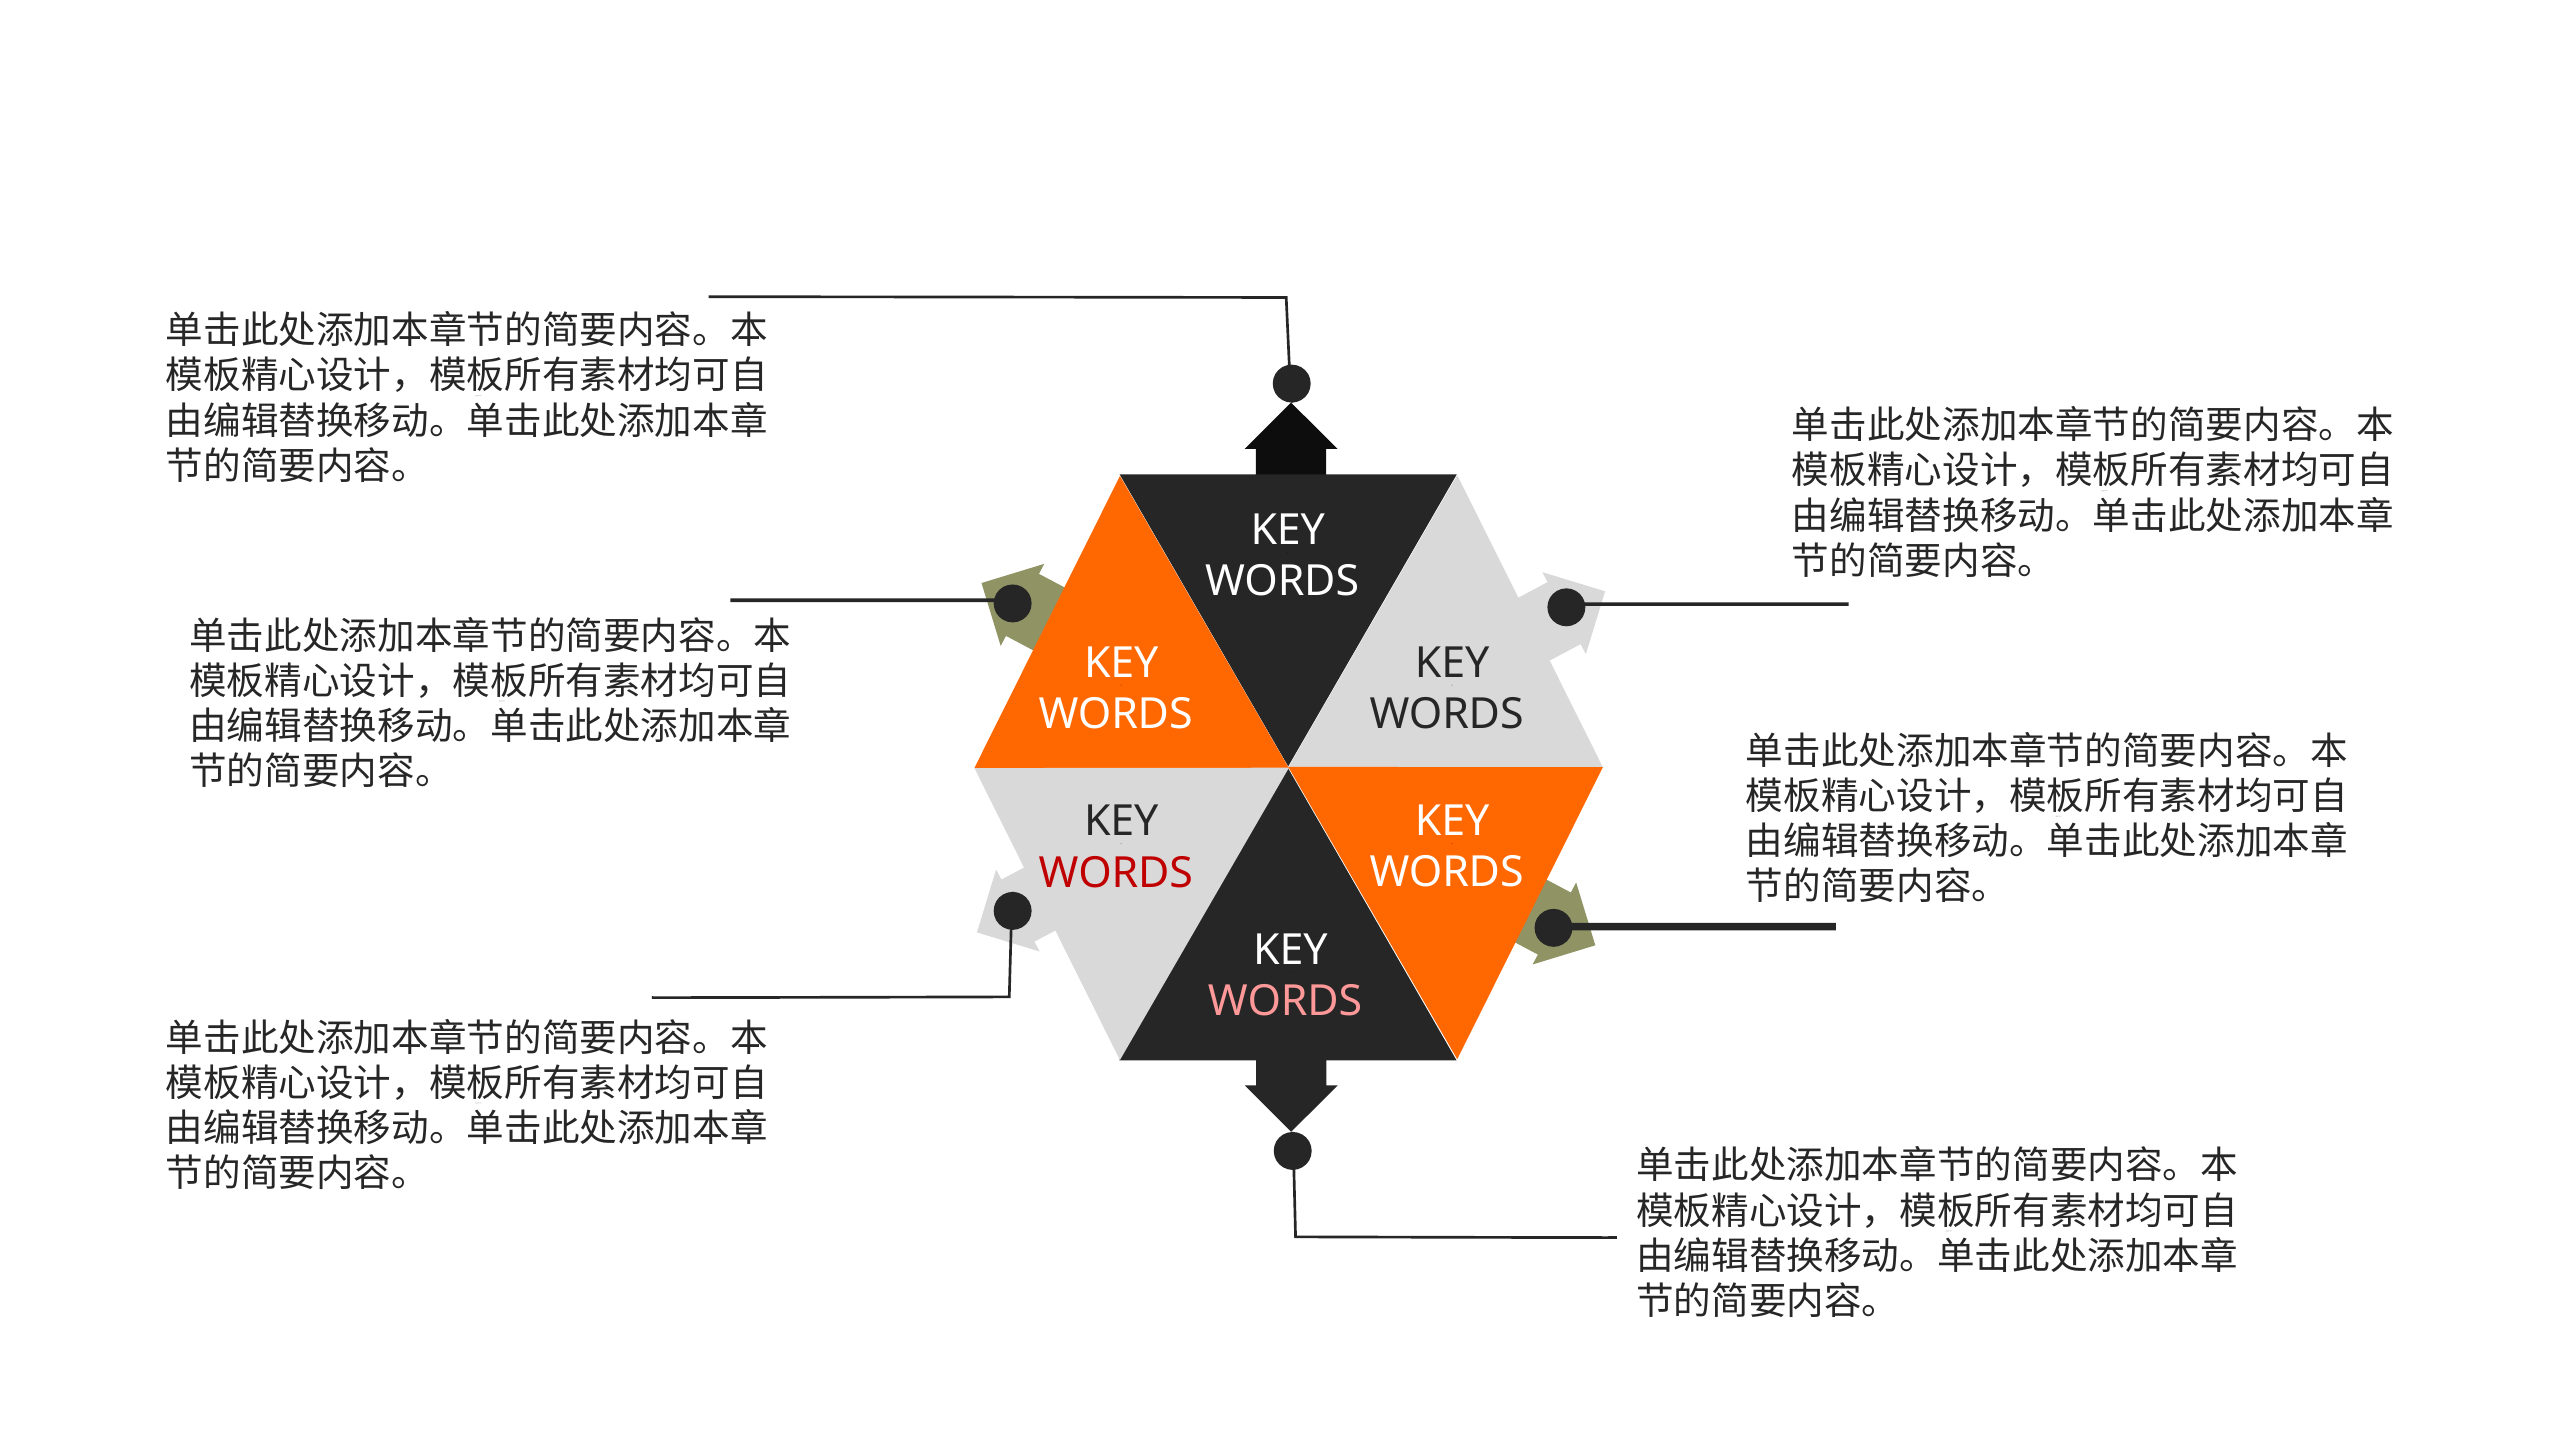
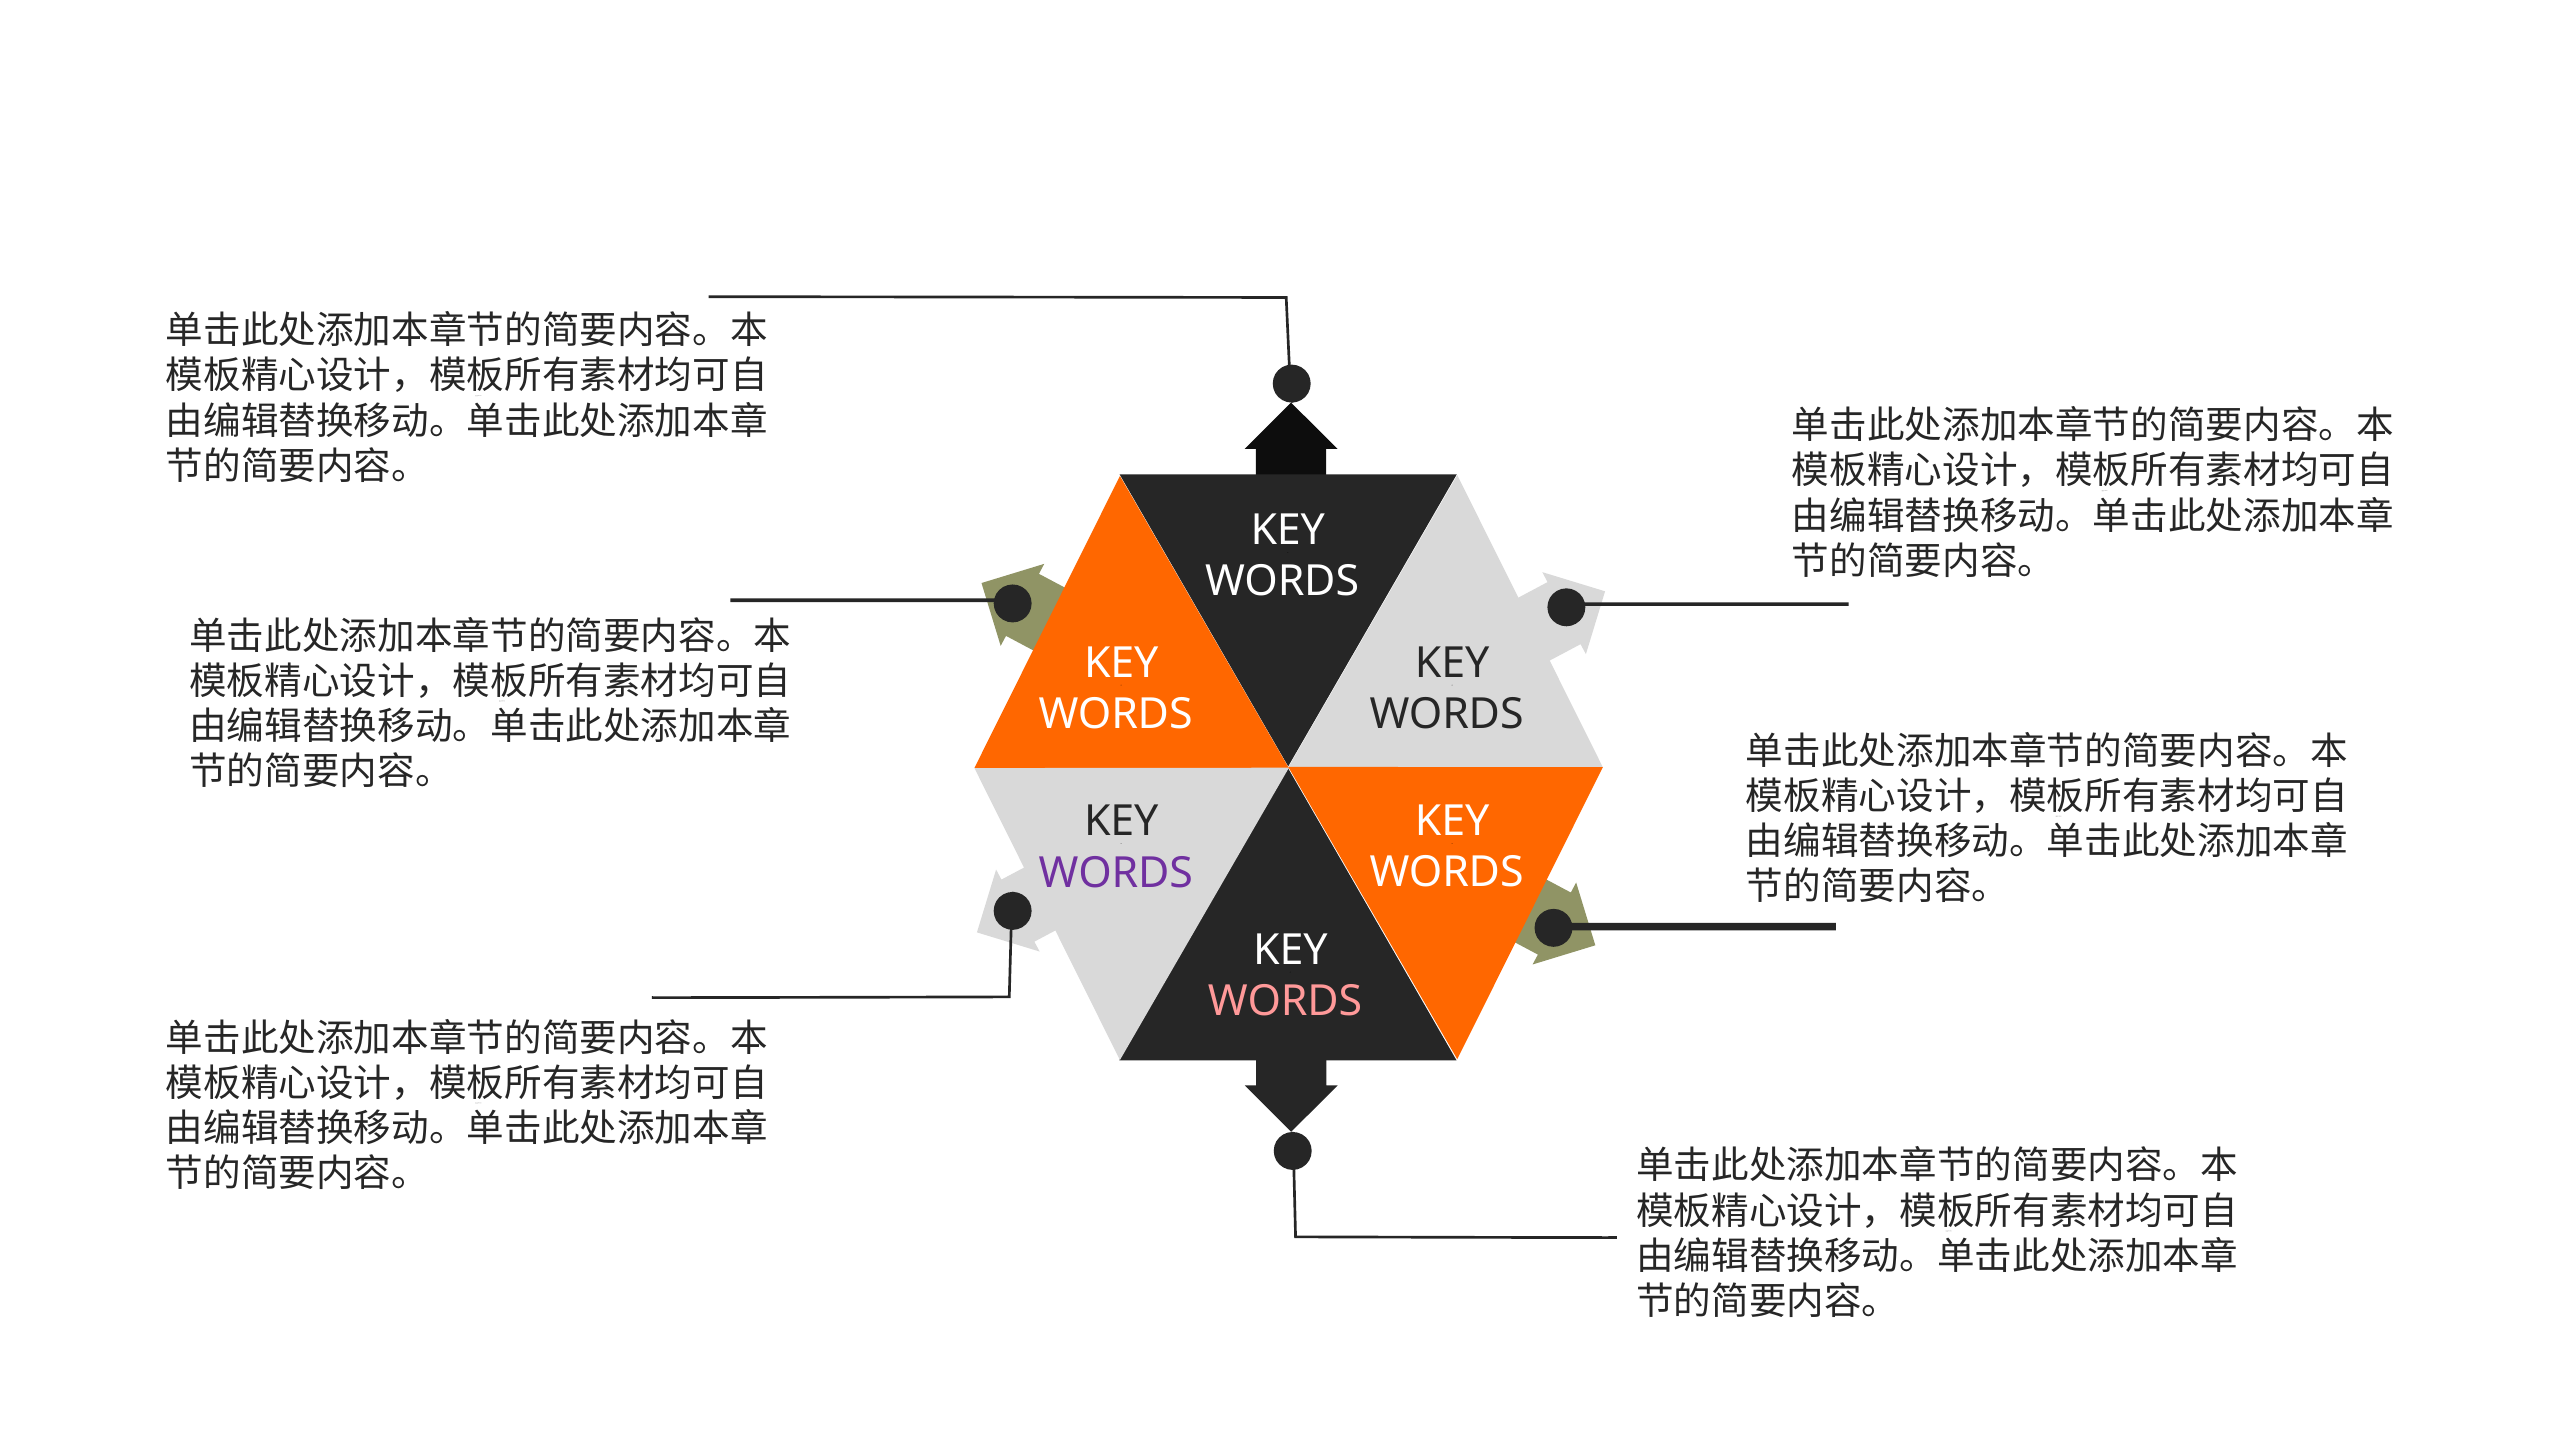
WORDS at (1116, 873) colour: red -> purple
